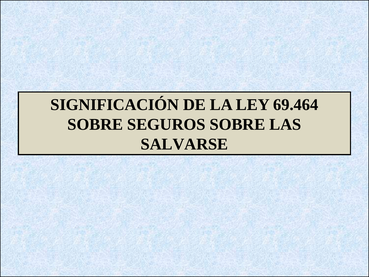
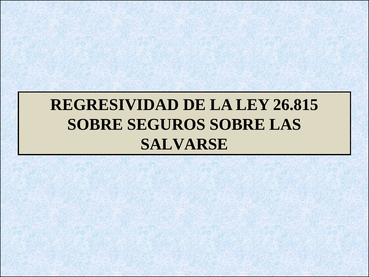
SIGNIFICACIÓN: SIGNIFICACIÓN -> REGRESIVIDAD
69.464: 69.464 -> 26.815
